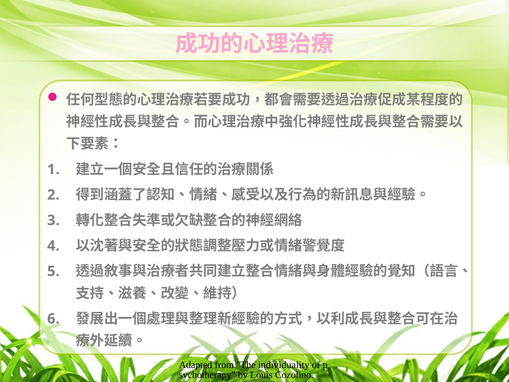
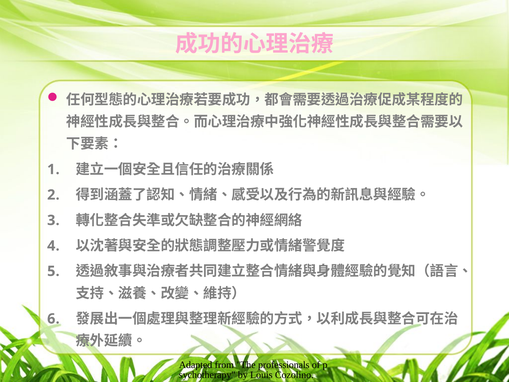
individuality: individuality -> professionals
